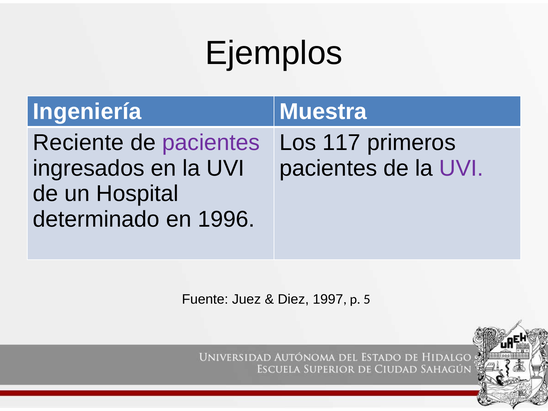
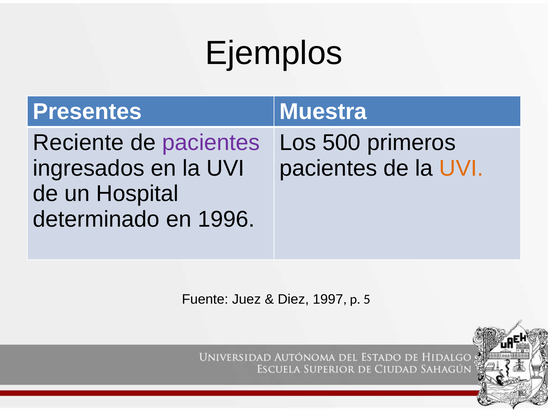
Ingeniería: Ingeniería -> Presentes
117: 117 -> 500
UVI at (461, 168) colour: purple -> orange
